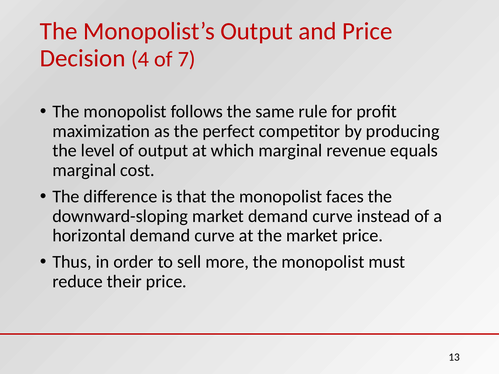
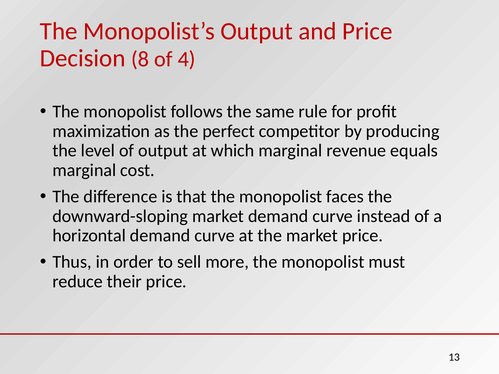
4: 4 -> 8
7: 7 -> 4
